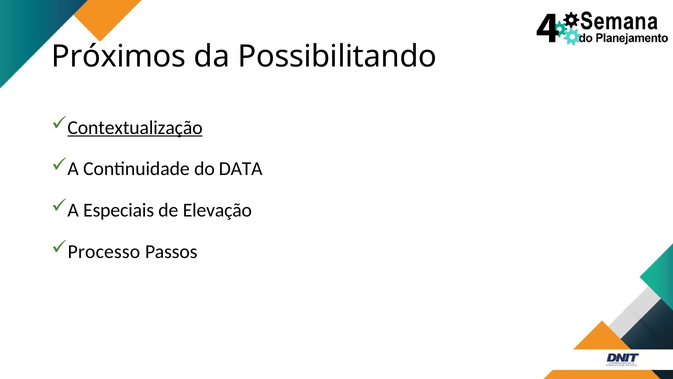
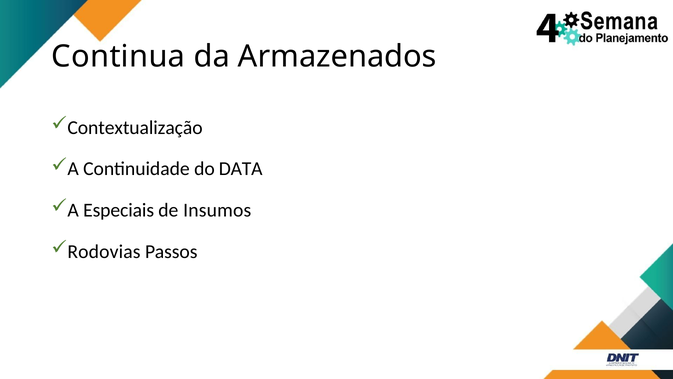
Próximos: Próximos -> Continua
Possibilitando: Possibilitando -> Armazenados
Contextualização underline: present -> none
Elevação: Elevação -> Insumos
Processo: Processo -> Rodovias
